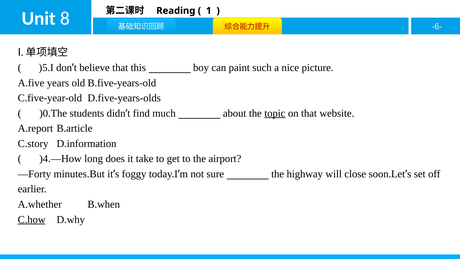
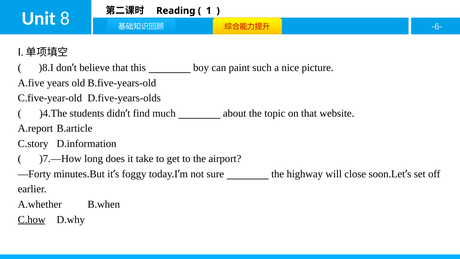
)5.I: )5.I -> )8.I
)0.The: )0.The -> )4.The
topic underline: present -> none
)4.—How: )4.—How -> )7.—How
